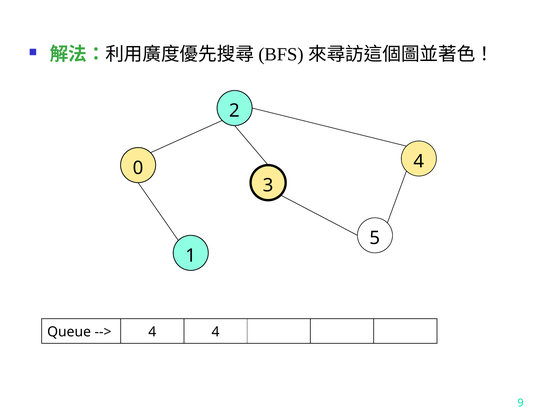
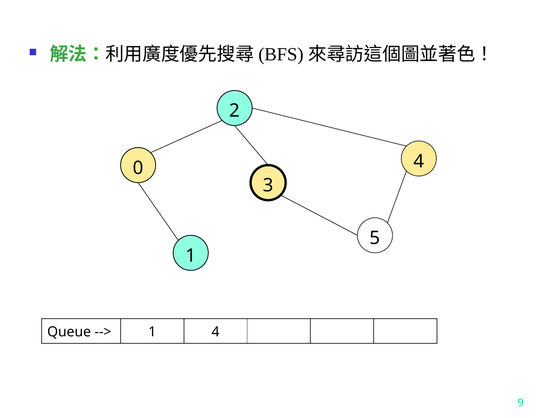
4 at (152, 332): 4 -> 1
